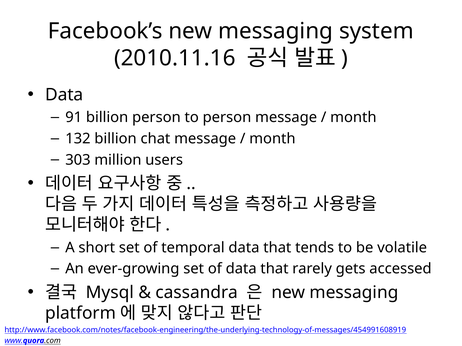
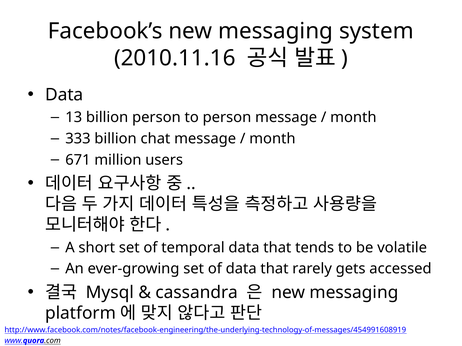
91: 91 -> 13
132: 132 -> 333
303: 303 -> 671
